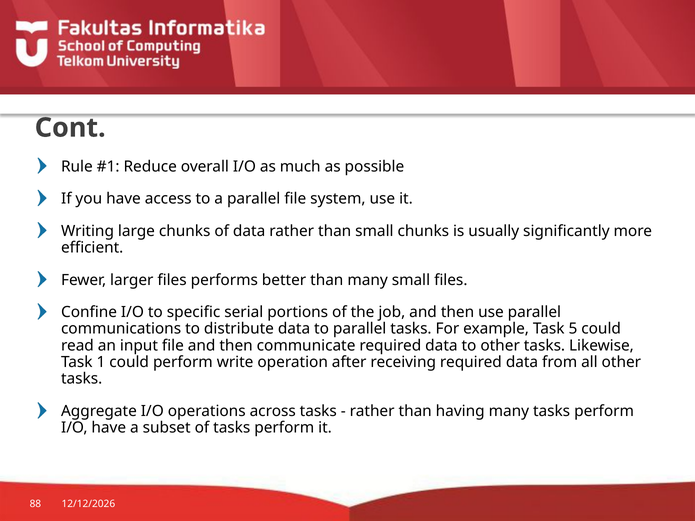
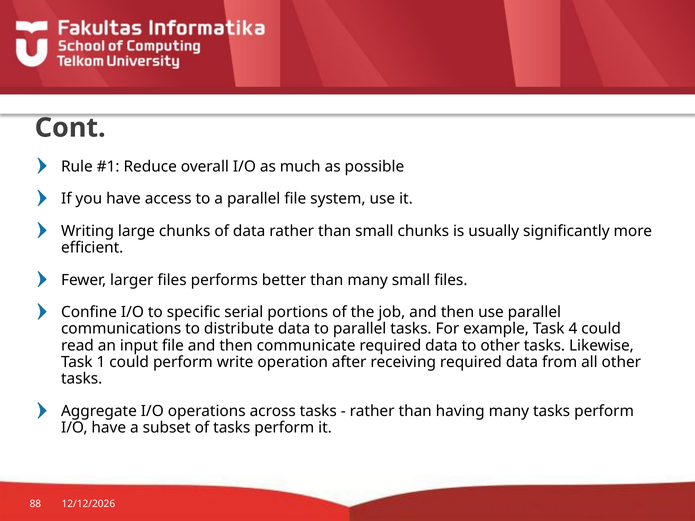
5: 5 -> 4
